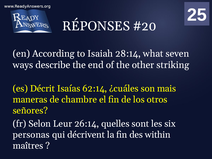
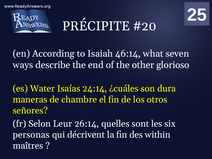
RÉPONSES: RÉPONSES -> PRÉCIPITE
28:14: 28:14 -> 46:14
striking: striking -> glorioso
Décrit: Décrit -> Water
62:14: 62:14 -> 24:14
mais: mais -> dura
